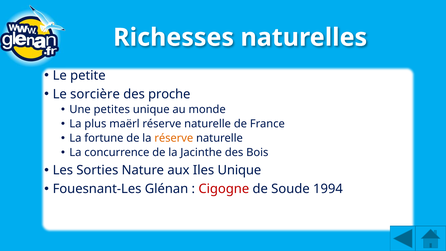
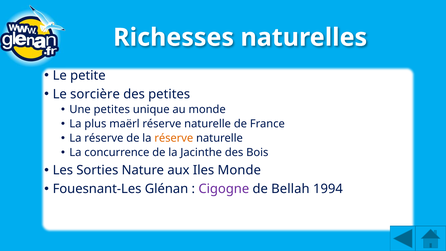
des proche: proche -> petites
fortune at (104, 138): fortune -> réserve
Iles Unique: Unique -> Monde
Cigogne colour: red -> purple
Soude: Soude -> Bellah
